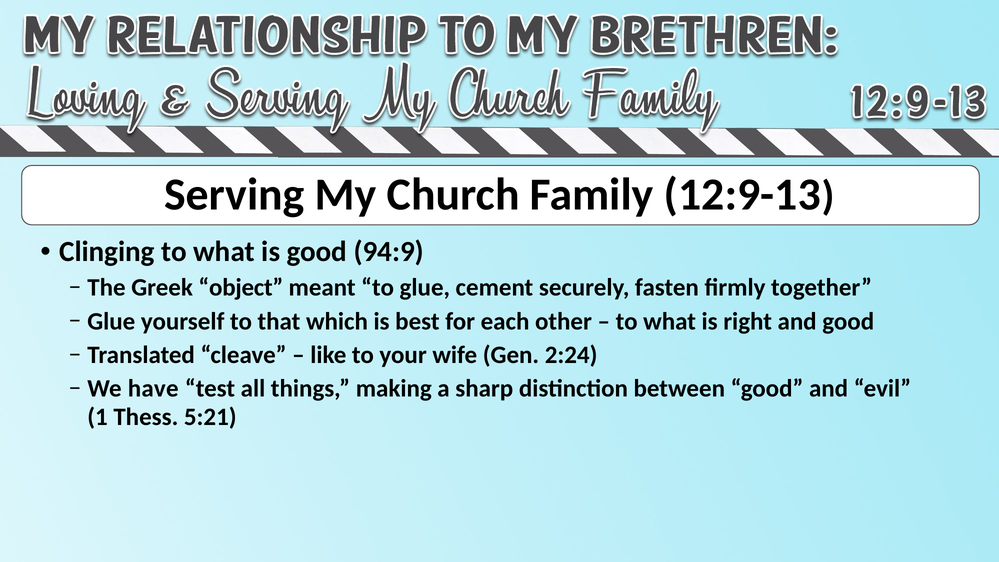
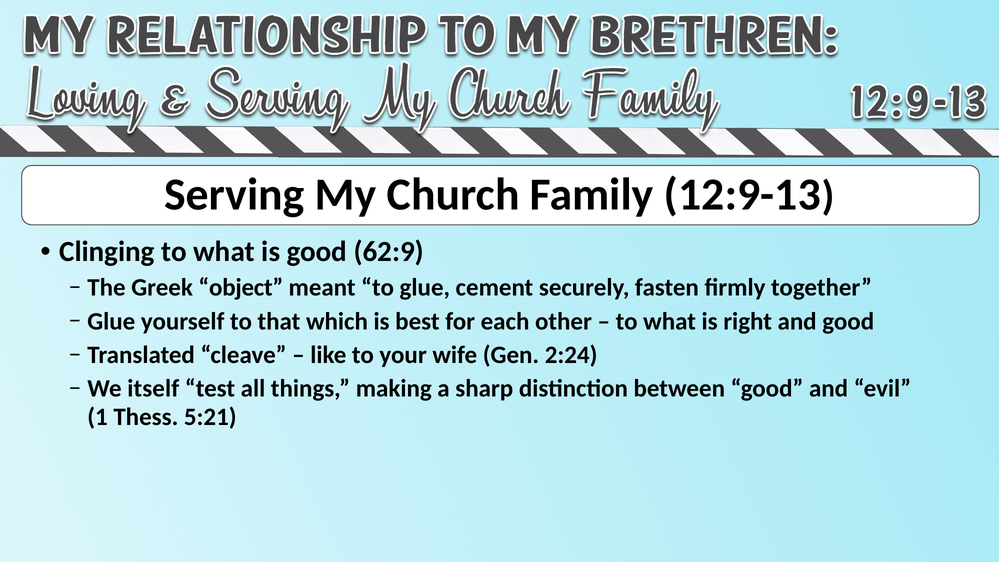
94:9: 94:9 -> 62:9
have: have -> itself
